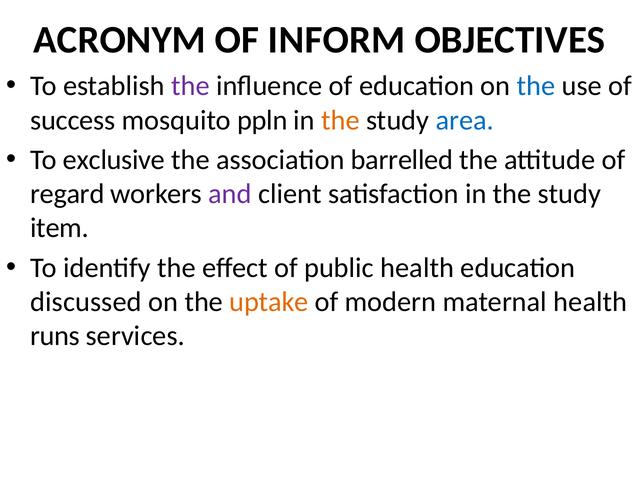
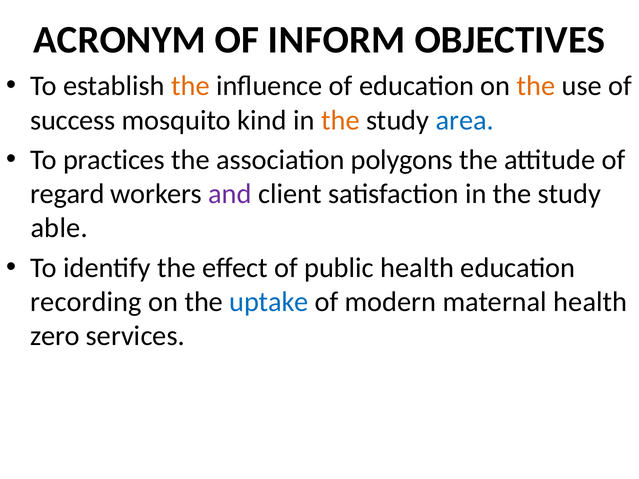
the at (190, 86) colour: purple -> orange
the at (536, 86) colour: blue -> orange
ppln: ppln -> kind
exclusive: exclusive -> practices
barrelled: barrelled -> polygons
item: item -> able
discussed: discussed -> recording
uptake colour: orange -> blue
runs: runs -> zero
